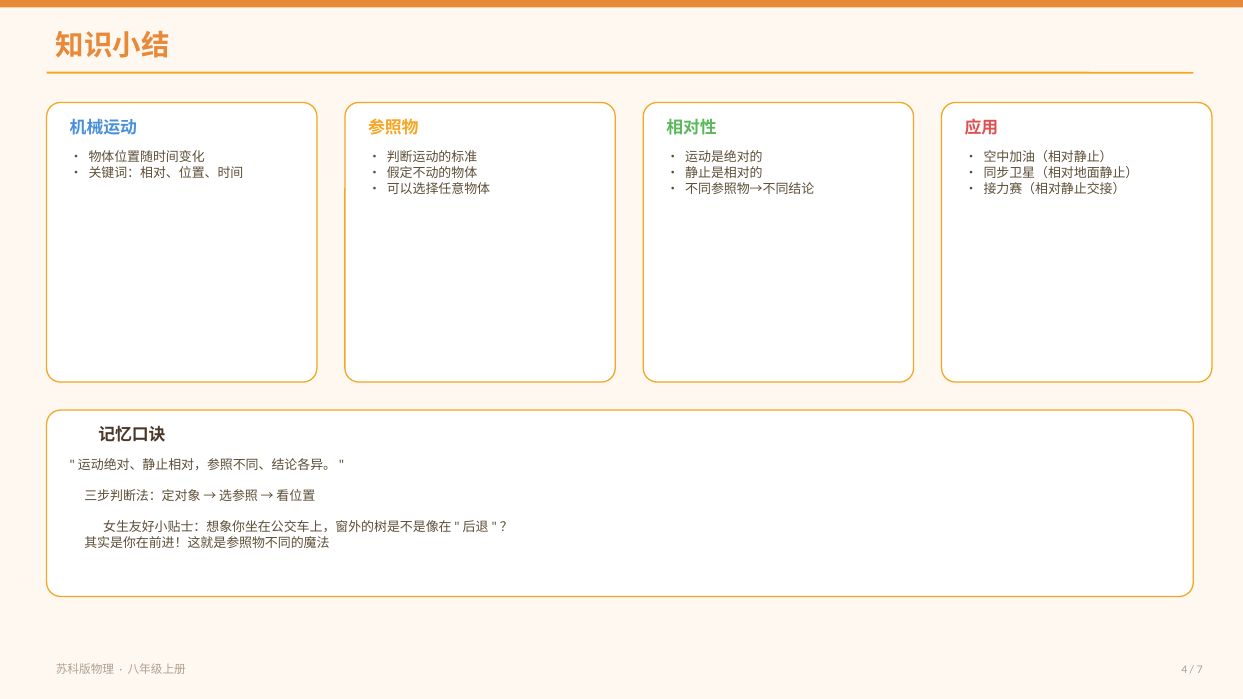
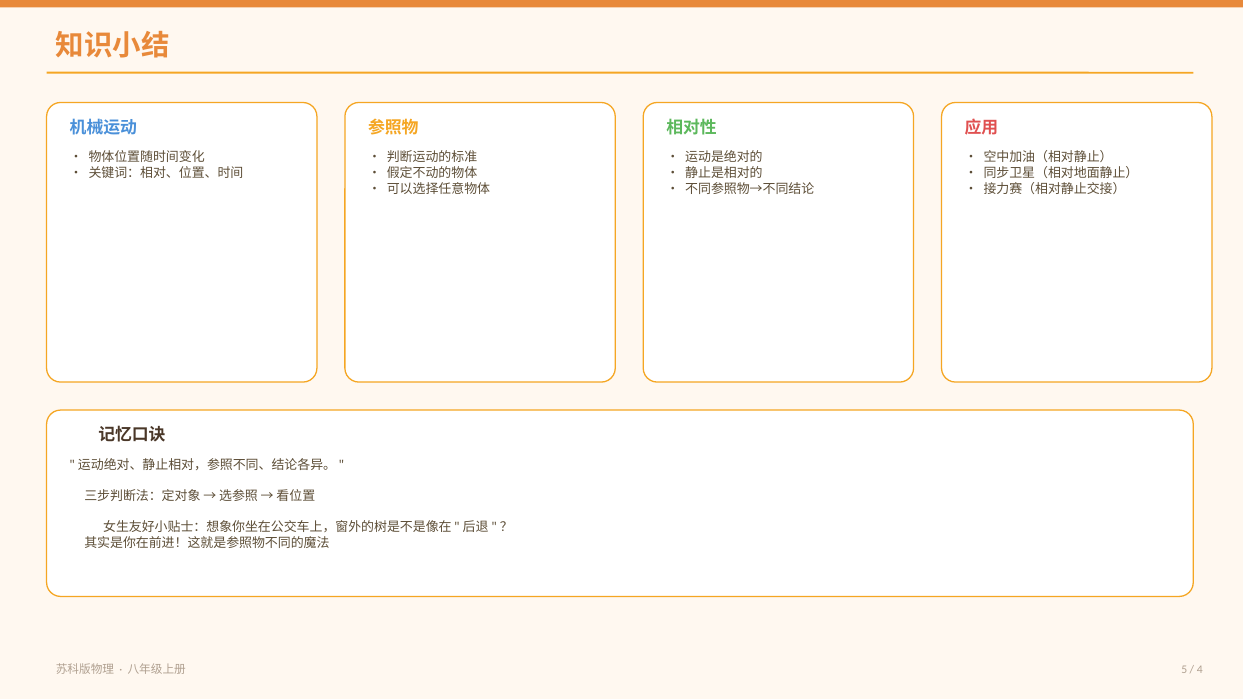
4: 4 -> 5
7: 7 -> 4
